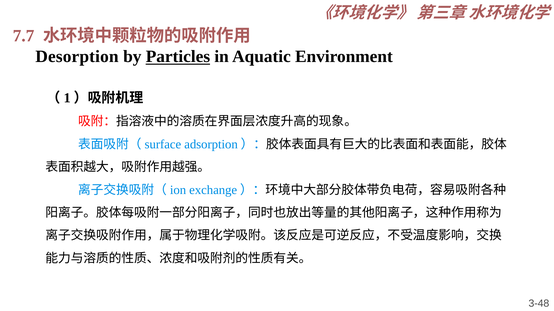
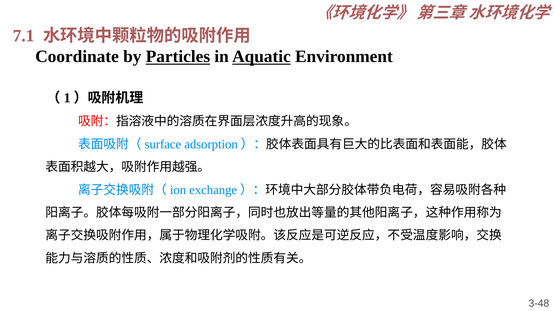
7.7: 7.7 -> 7.1
Desorption: Desorption -> Coordinate
Aquatic underline: none -> present
